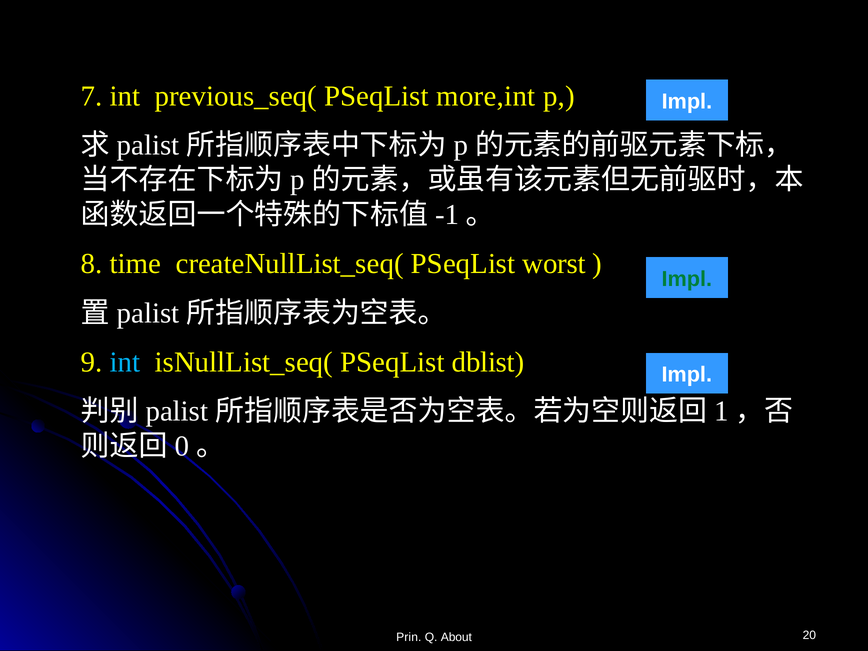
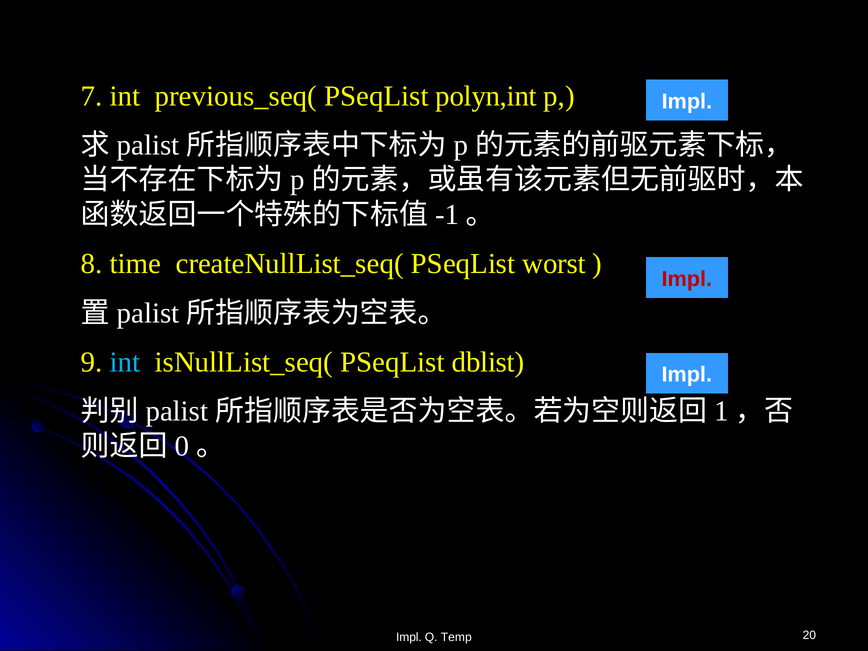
more,int: more,int -> polyn,int
Impl at (687, 279) colour: green -> red
Prin at (409, 637): Prin -> Impl
About: About -> Temp
